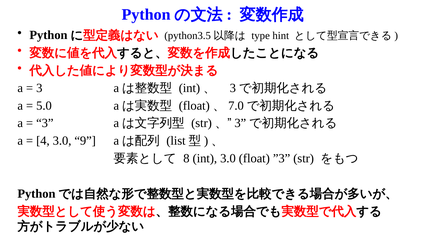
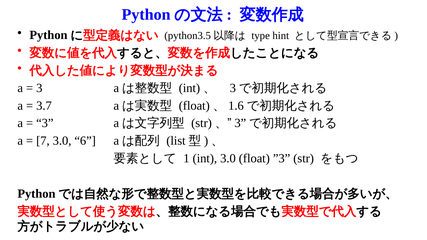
5.0: 5.0 -> 3.7
7.0: 7.0 -> 1.6
4: 4 -> 7
9: 9 -> 6
8: 8 -> 1
